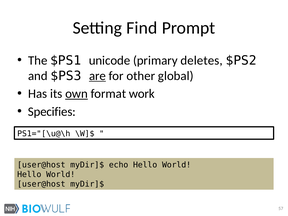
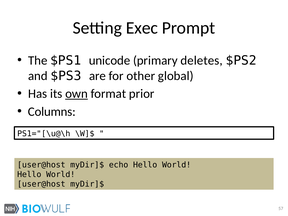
Find: Find -> Exec
are underline: present -> none
work: work -> prior
Specifies: Specifies -> Columns
